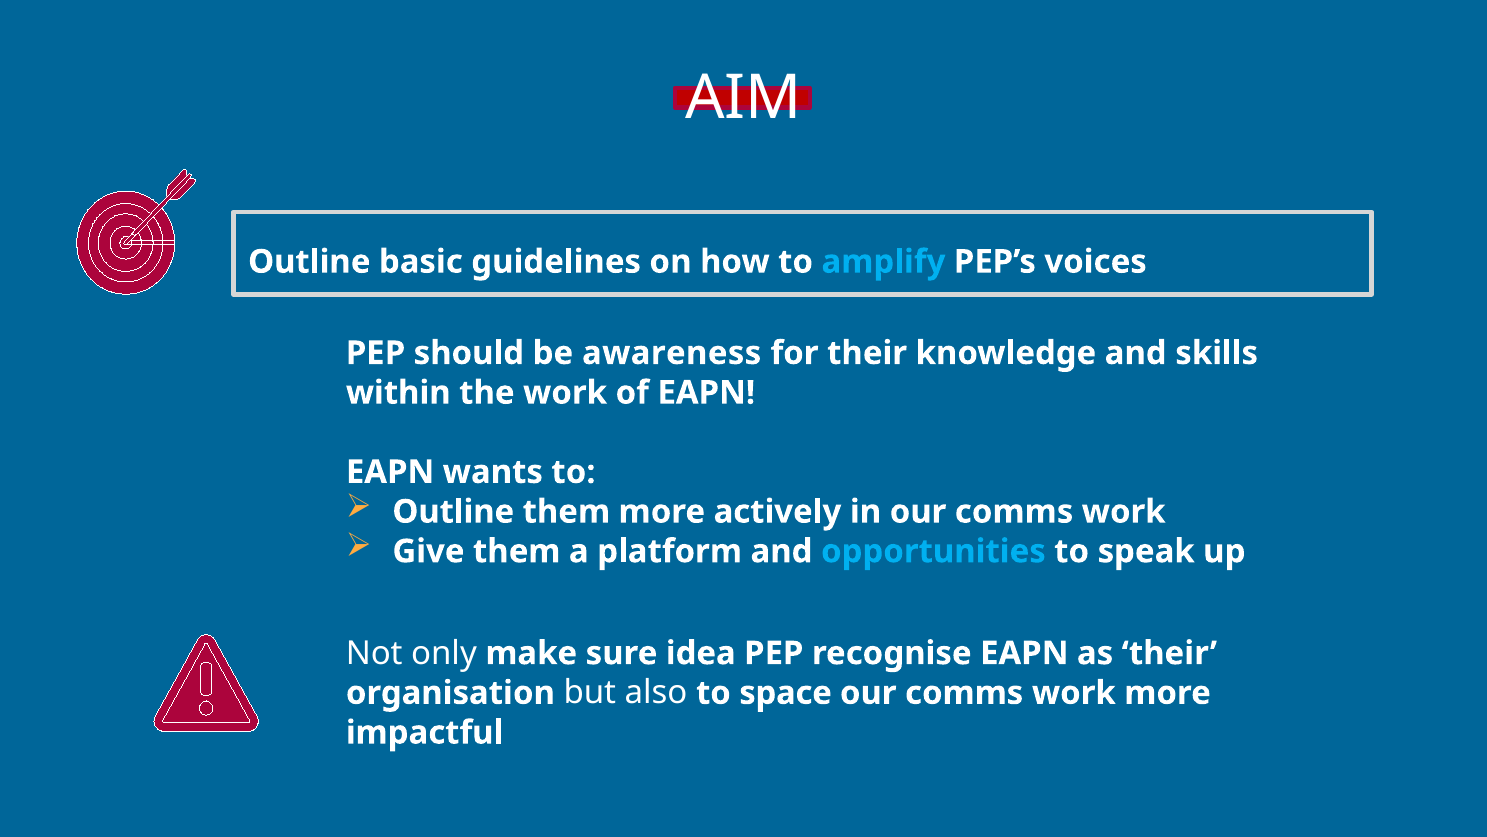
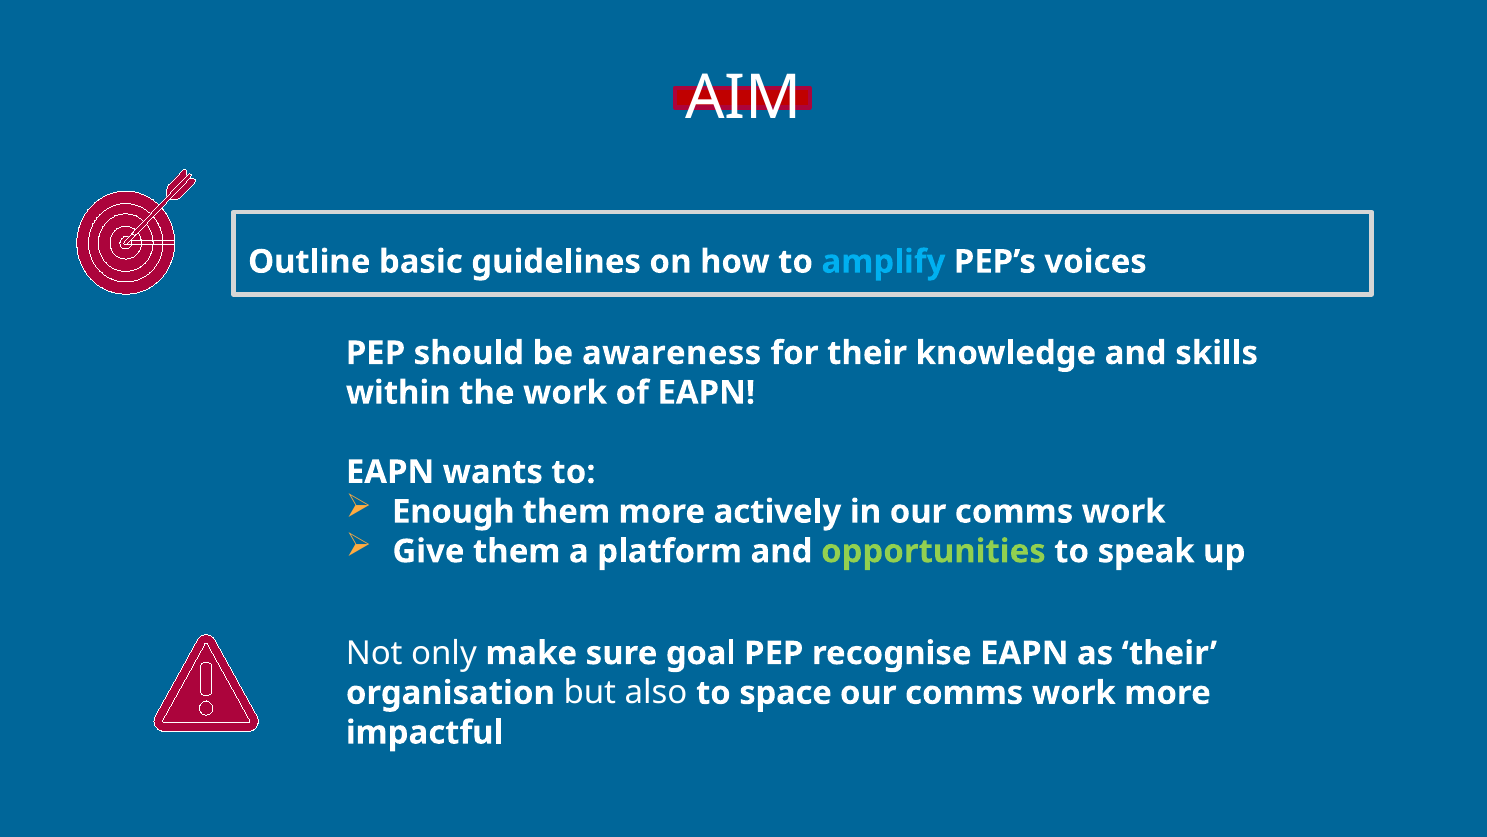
Outline at (453, 511): Outline -> Enough
opportunities colour: light blue -> light green
idea: idea -> goal
